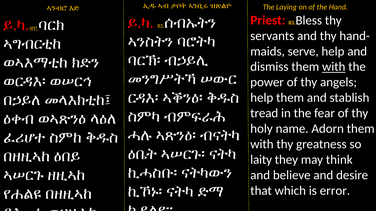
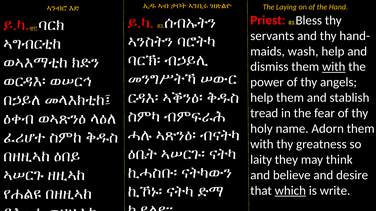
serve: serve -> wash
which underline: none -> present
error: error -> write
